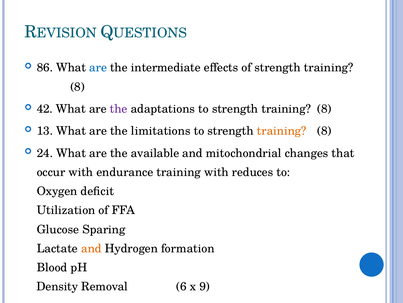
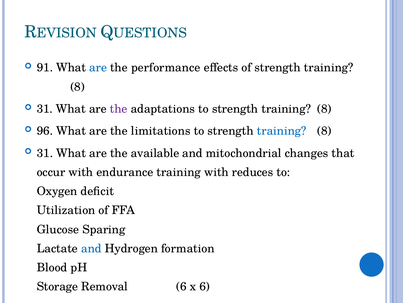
86: 86 -> 91
intermediate: intermediate -> performance
42 at (45, 109): 42 -> 31
13: 13 -> 96
training at (282, 131) colour: orange -> blue
24 at (45, 153): 24 -> 31
and at (91, 248) colour: orange -> blue
Density: Density -> Storage
x 9: 9 -> 6
